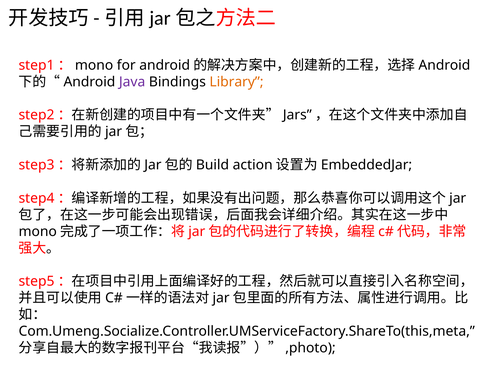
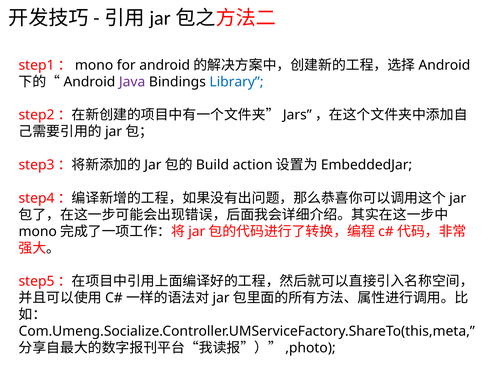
Library colour: orange -> blue
